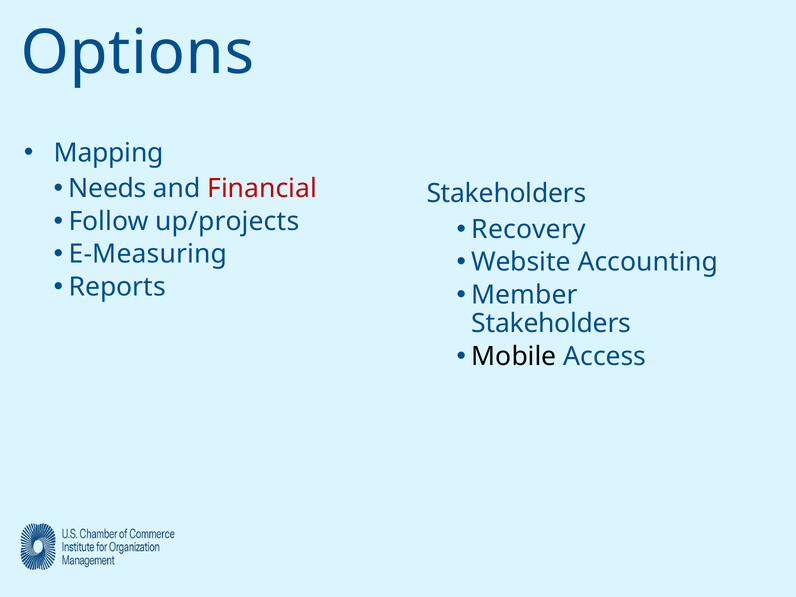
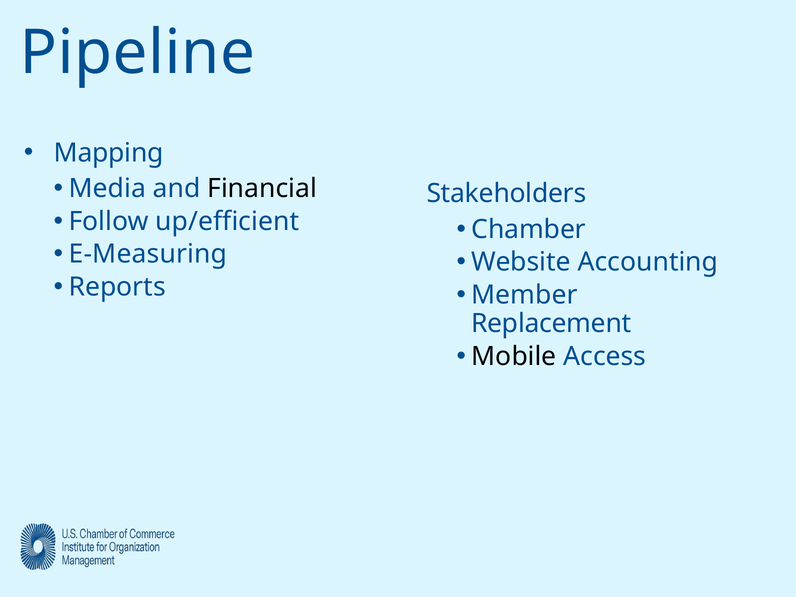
Options: Options -> Pipeline
Needs: Needs -> Media
Financial colour: red -> black
up/projects: up/projects -> up/efficient
Recovery: Recovery -> Chamber
Stakeholders at (551, 324): Stakeholders -> Replacement
